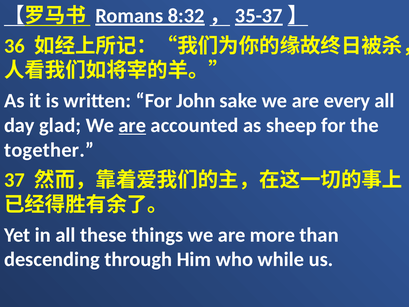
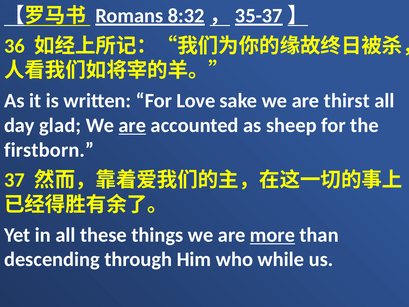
John: John -> Love
every: every -> thirst
together: together -> firstborn
more underline: none -> present
